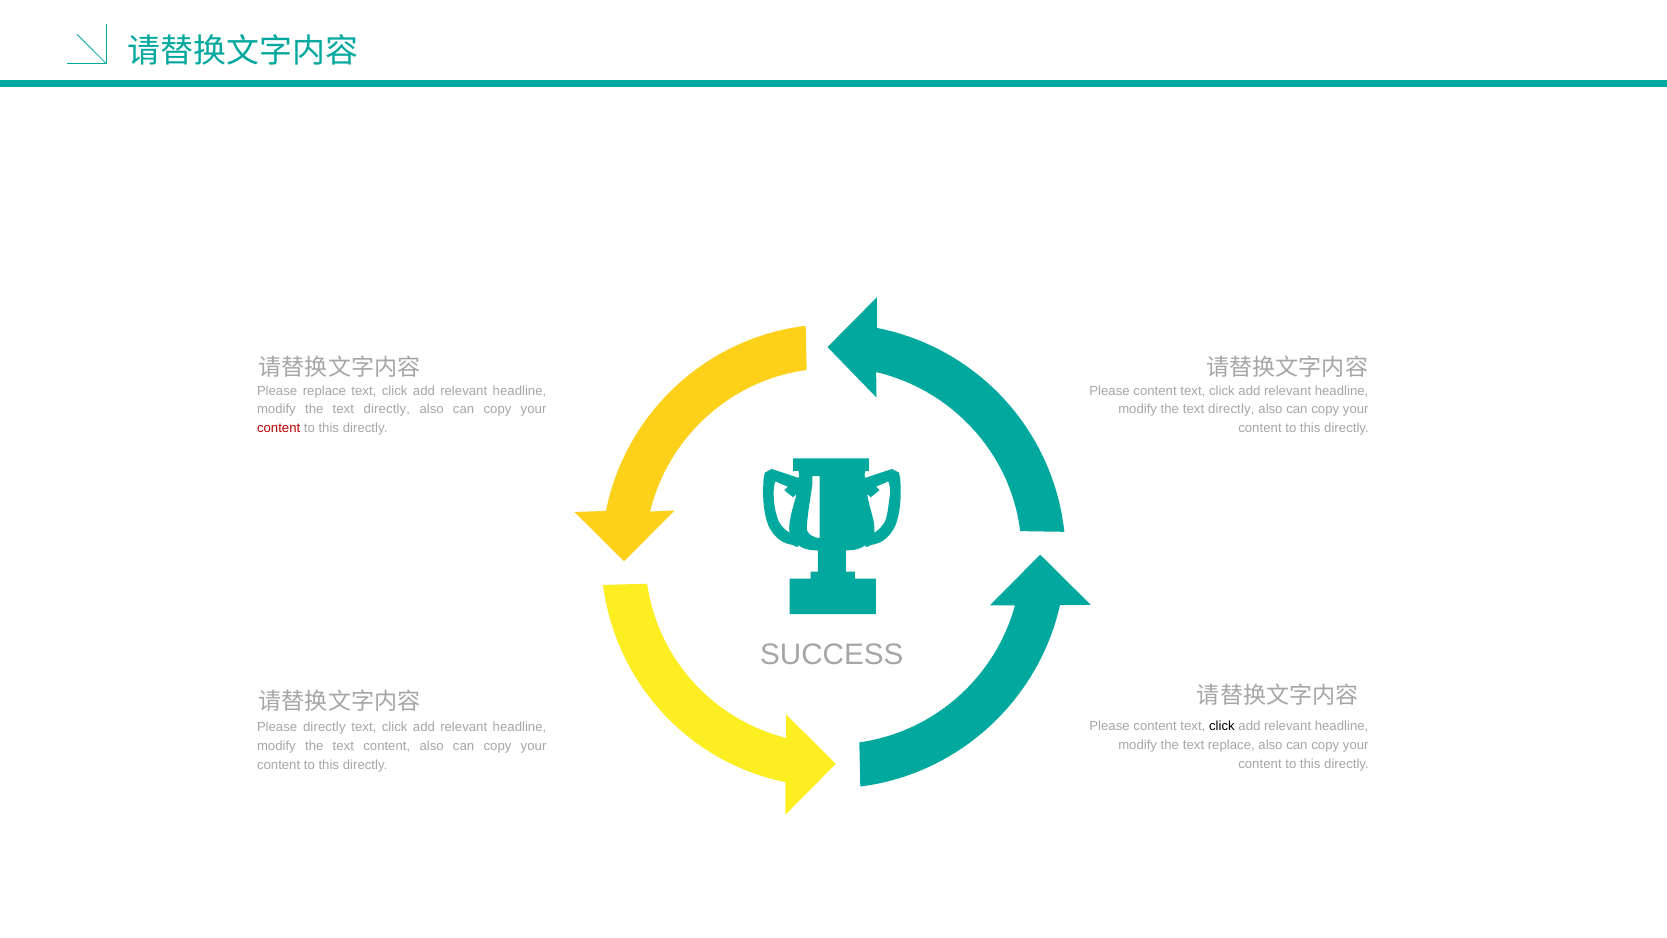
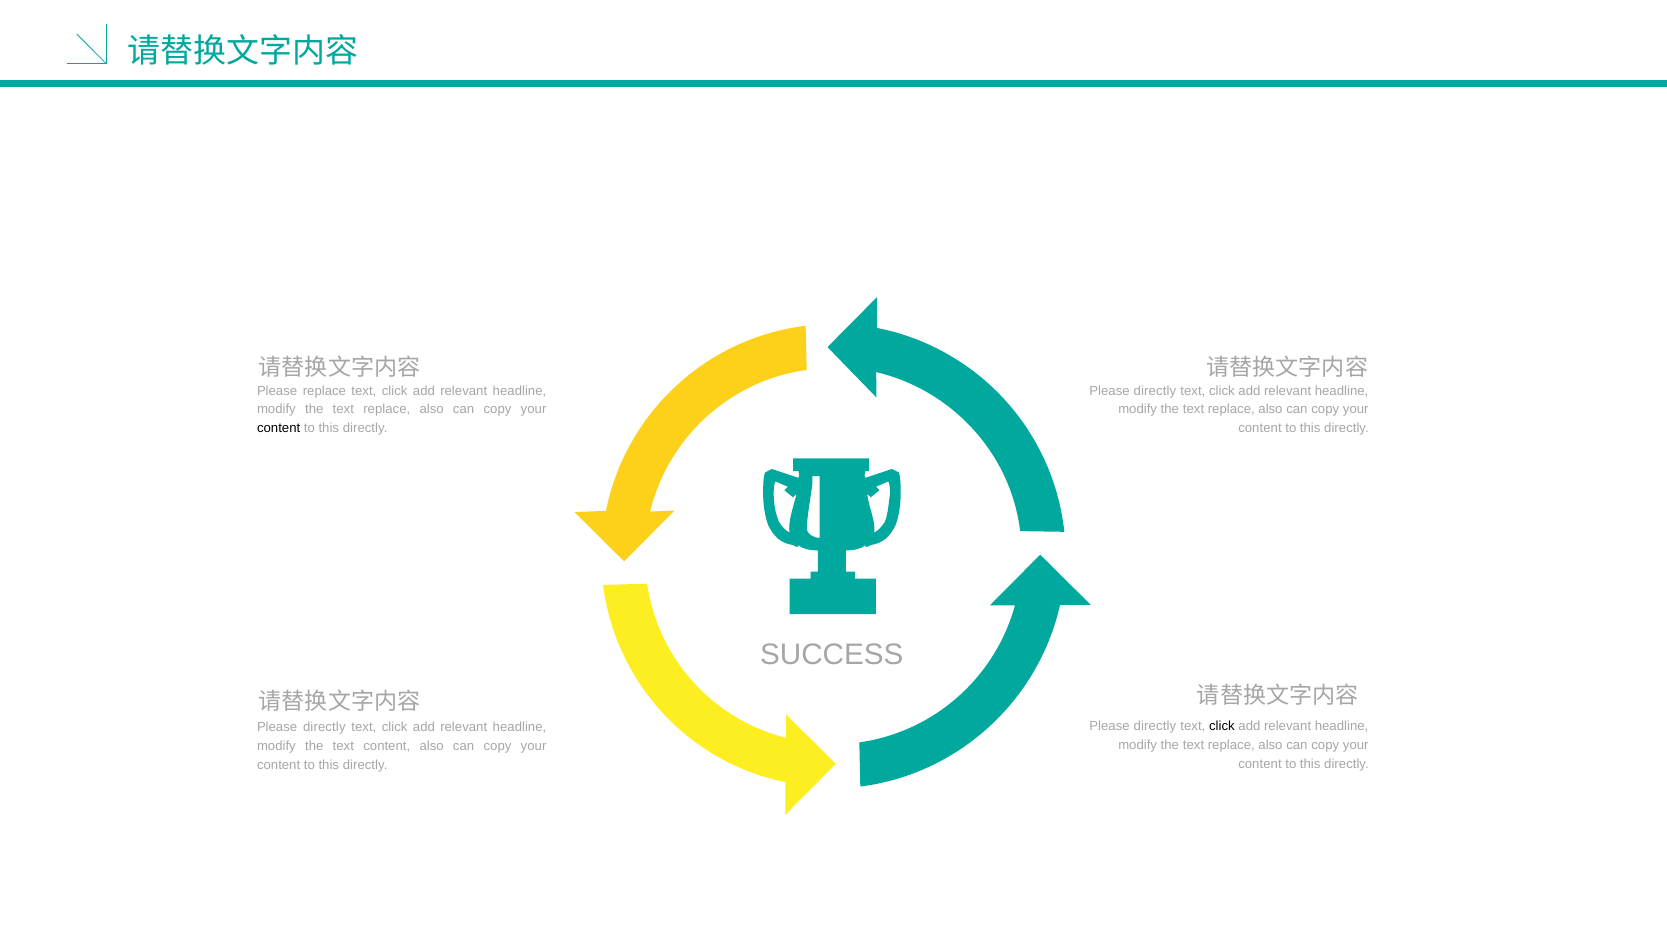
content at (1155, 391): content -> directly
directly at (387, 409): directly -> replace
directly at (1231, 409): directly -> replace
content at (279, 428) colour: red -> black
content at (1155, 726): content -> directly
